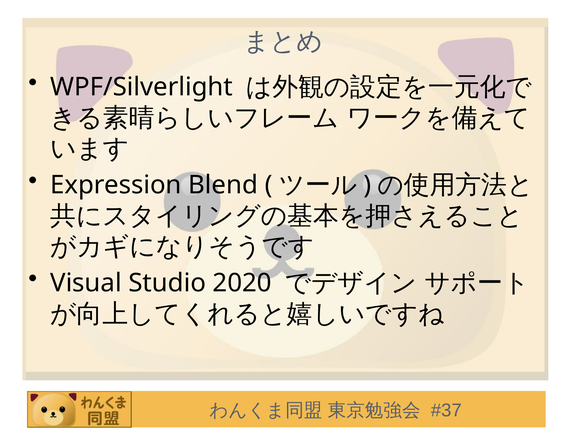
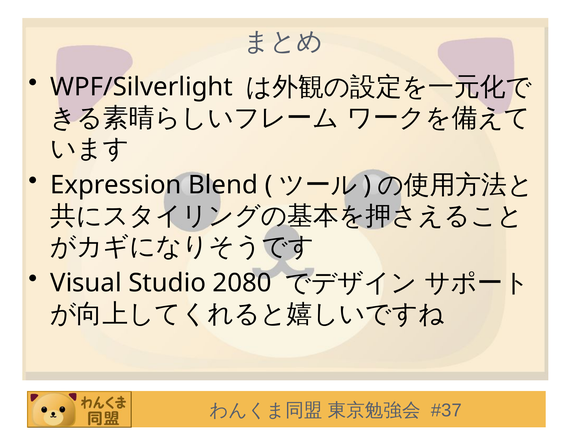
2020: 2020 -> 2080
